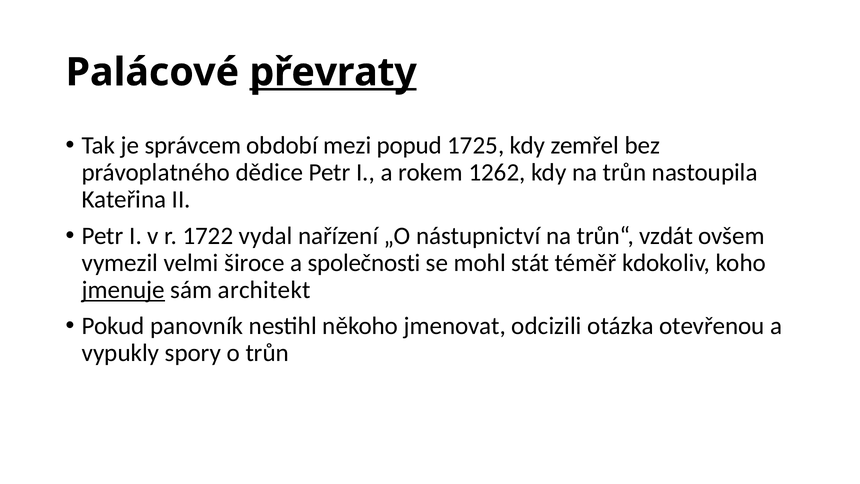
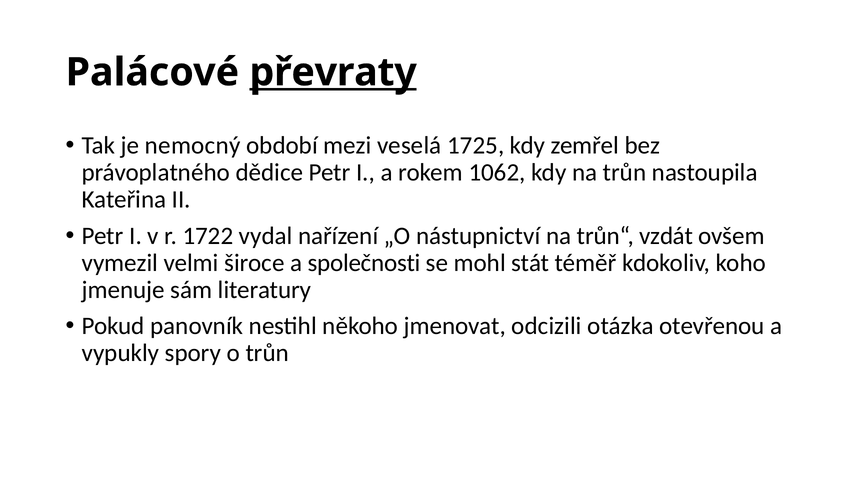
správcem: správcem -> nemocný
popud: popud -> veselá
1262: 1262 -> 1062
jmenuje underline: present -> none
architekt: architekt -> literatury
